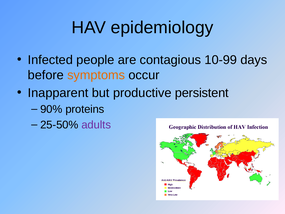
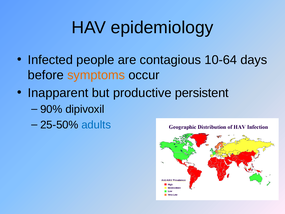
10-99: 10-99 -> 10-64
proteins: proteins -> dipivoxil
adults colour: purple -> blue
